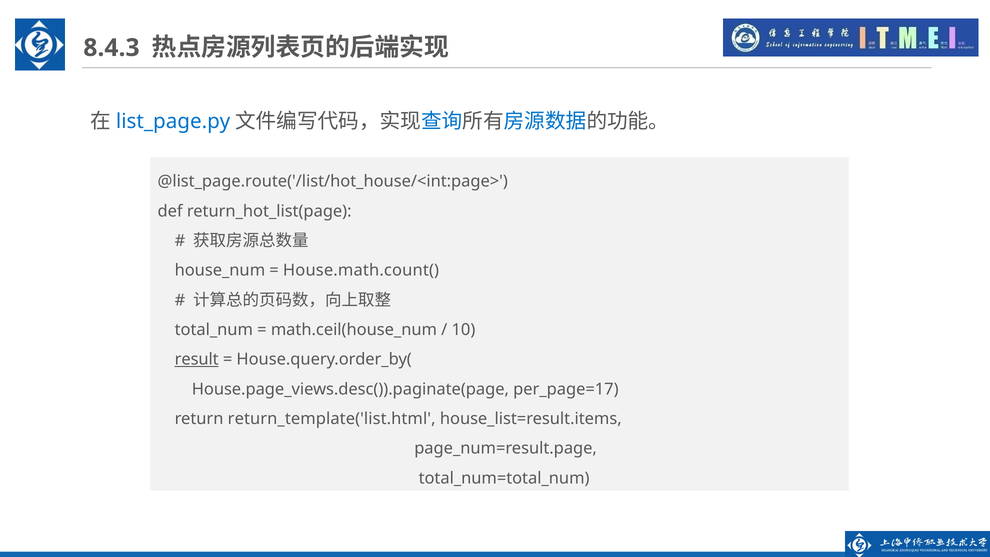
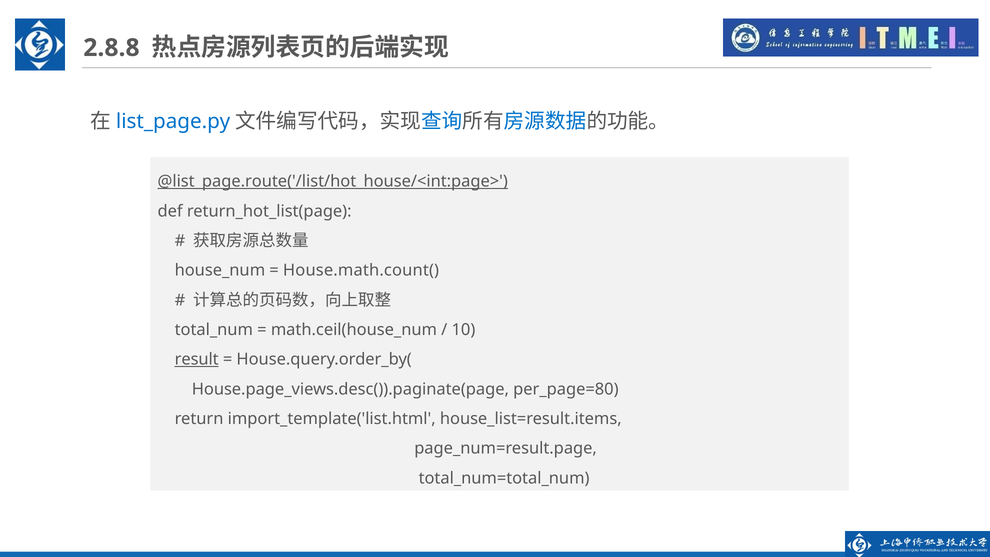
8.4.3: 8.4.3 -> 2.8.8
@list_page.route('/list/hot_house/<int:page> underline: none -> present
per_page=17: per_page=17 -> per_page=80
return_template('list.html: return_template('list.html -> import_template('list.html
